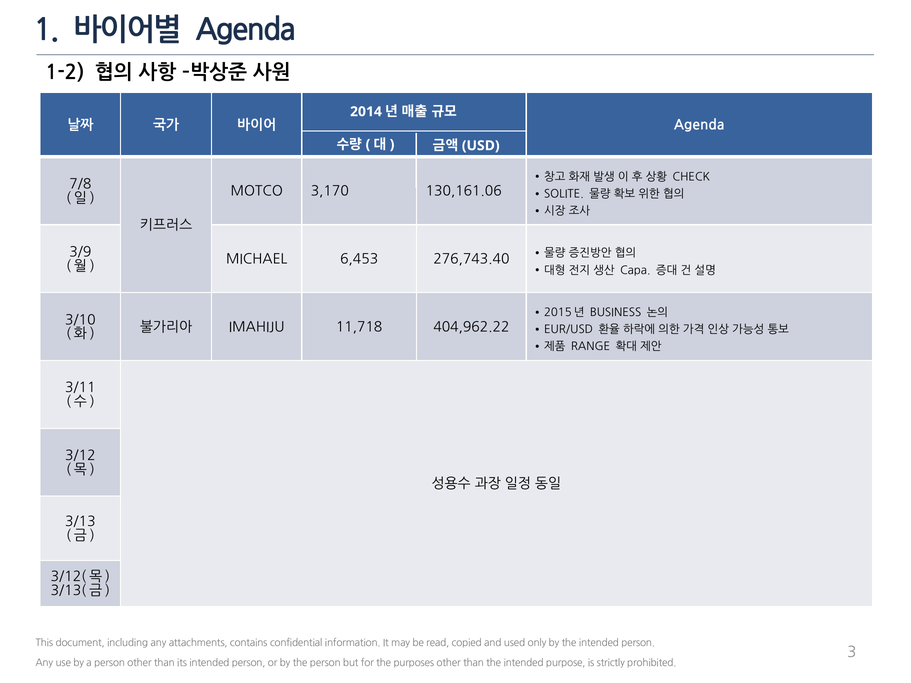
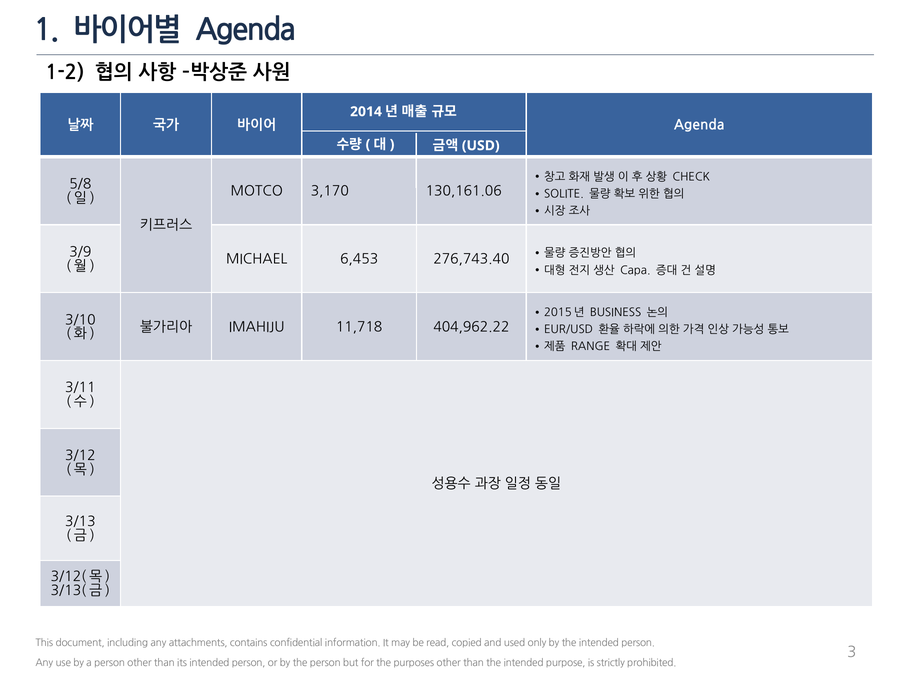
7/8: 7/8 -> 5/8
